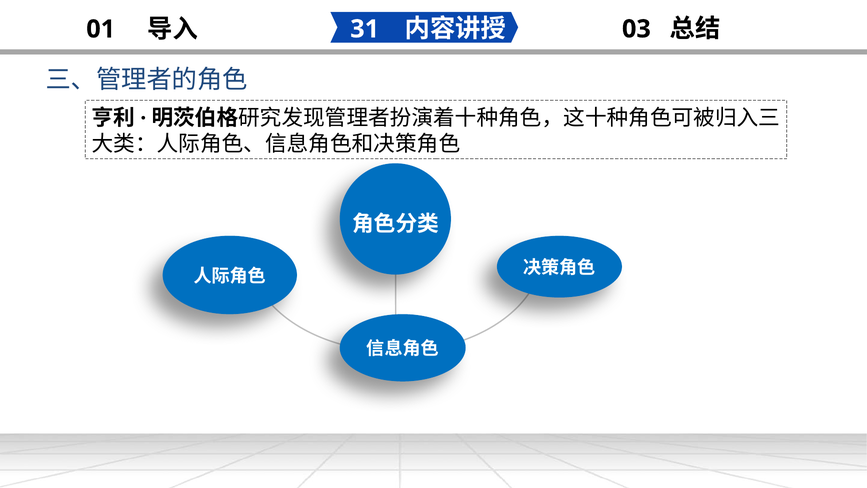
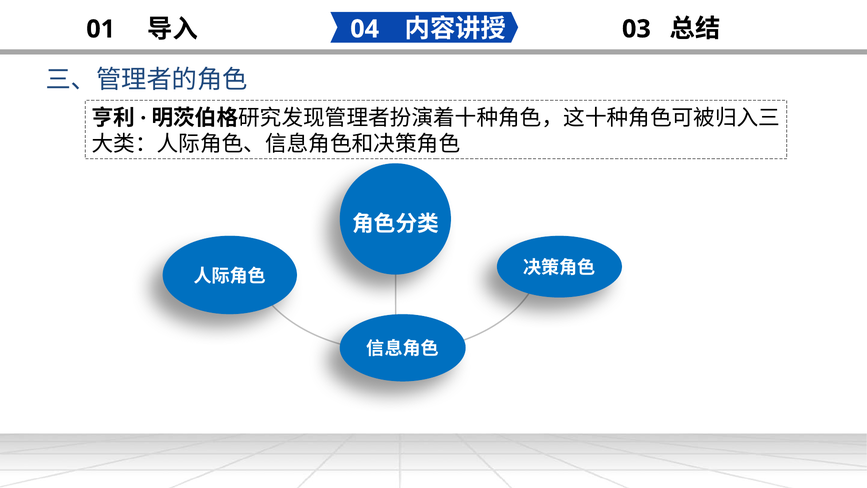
31: 31 -> 04
